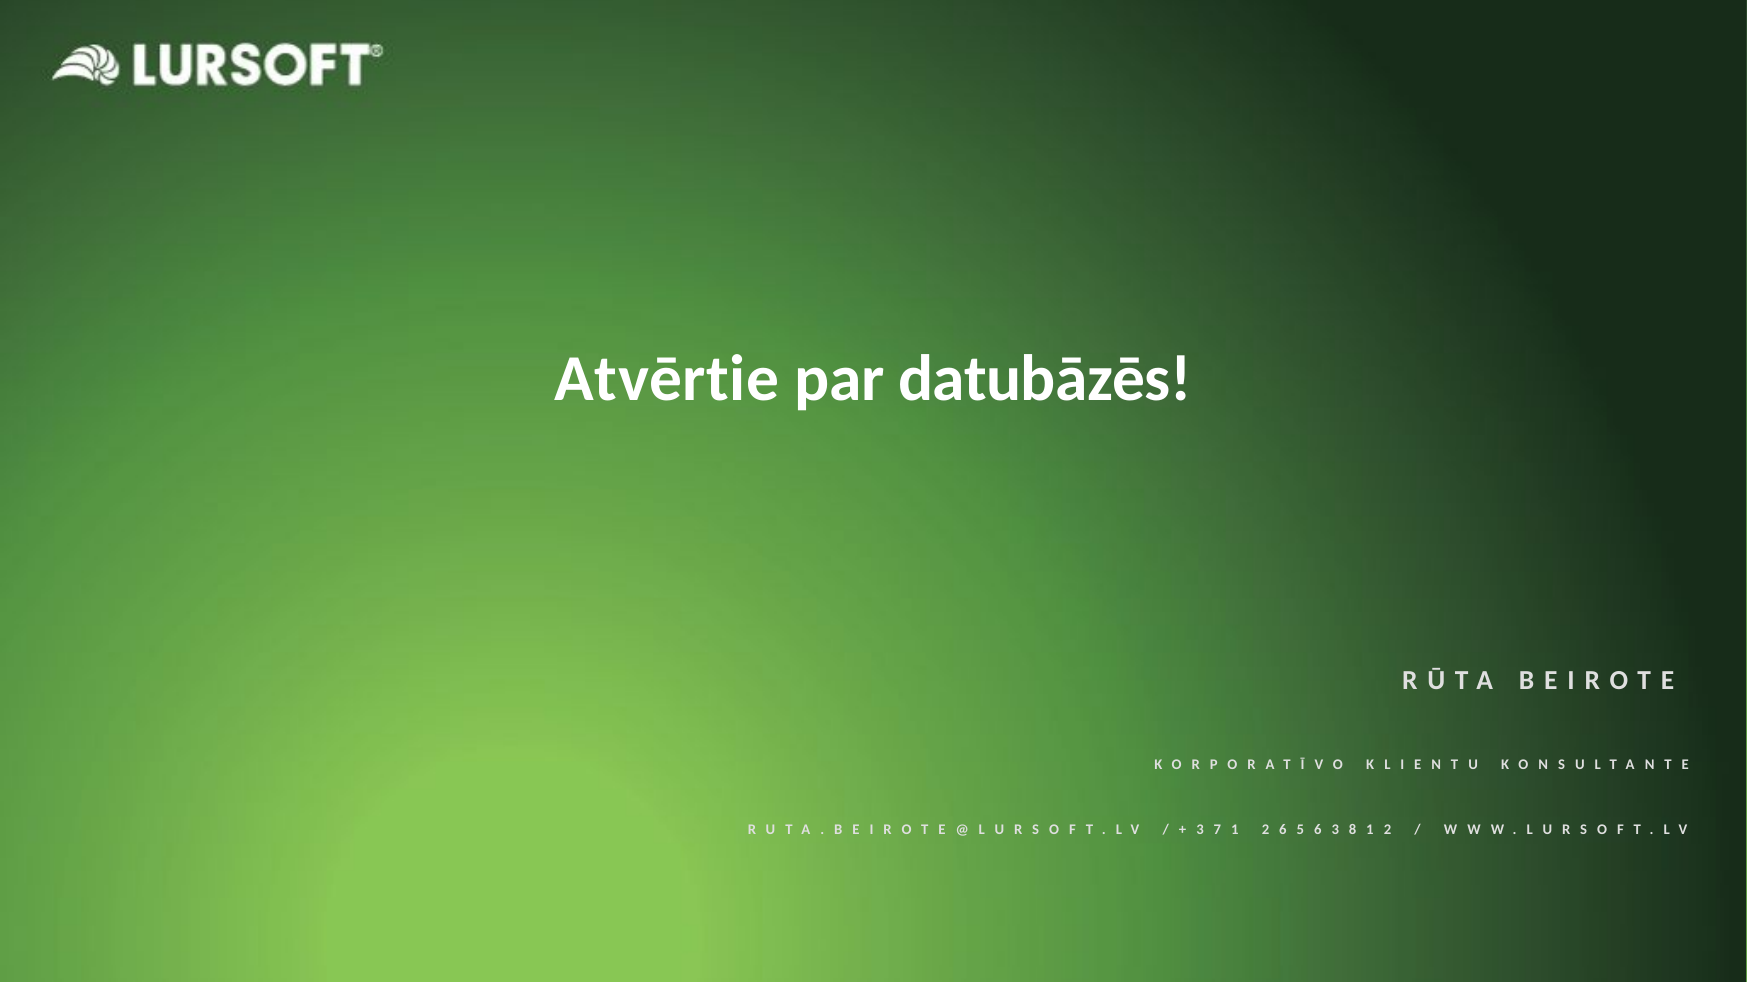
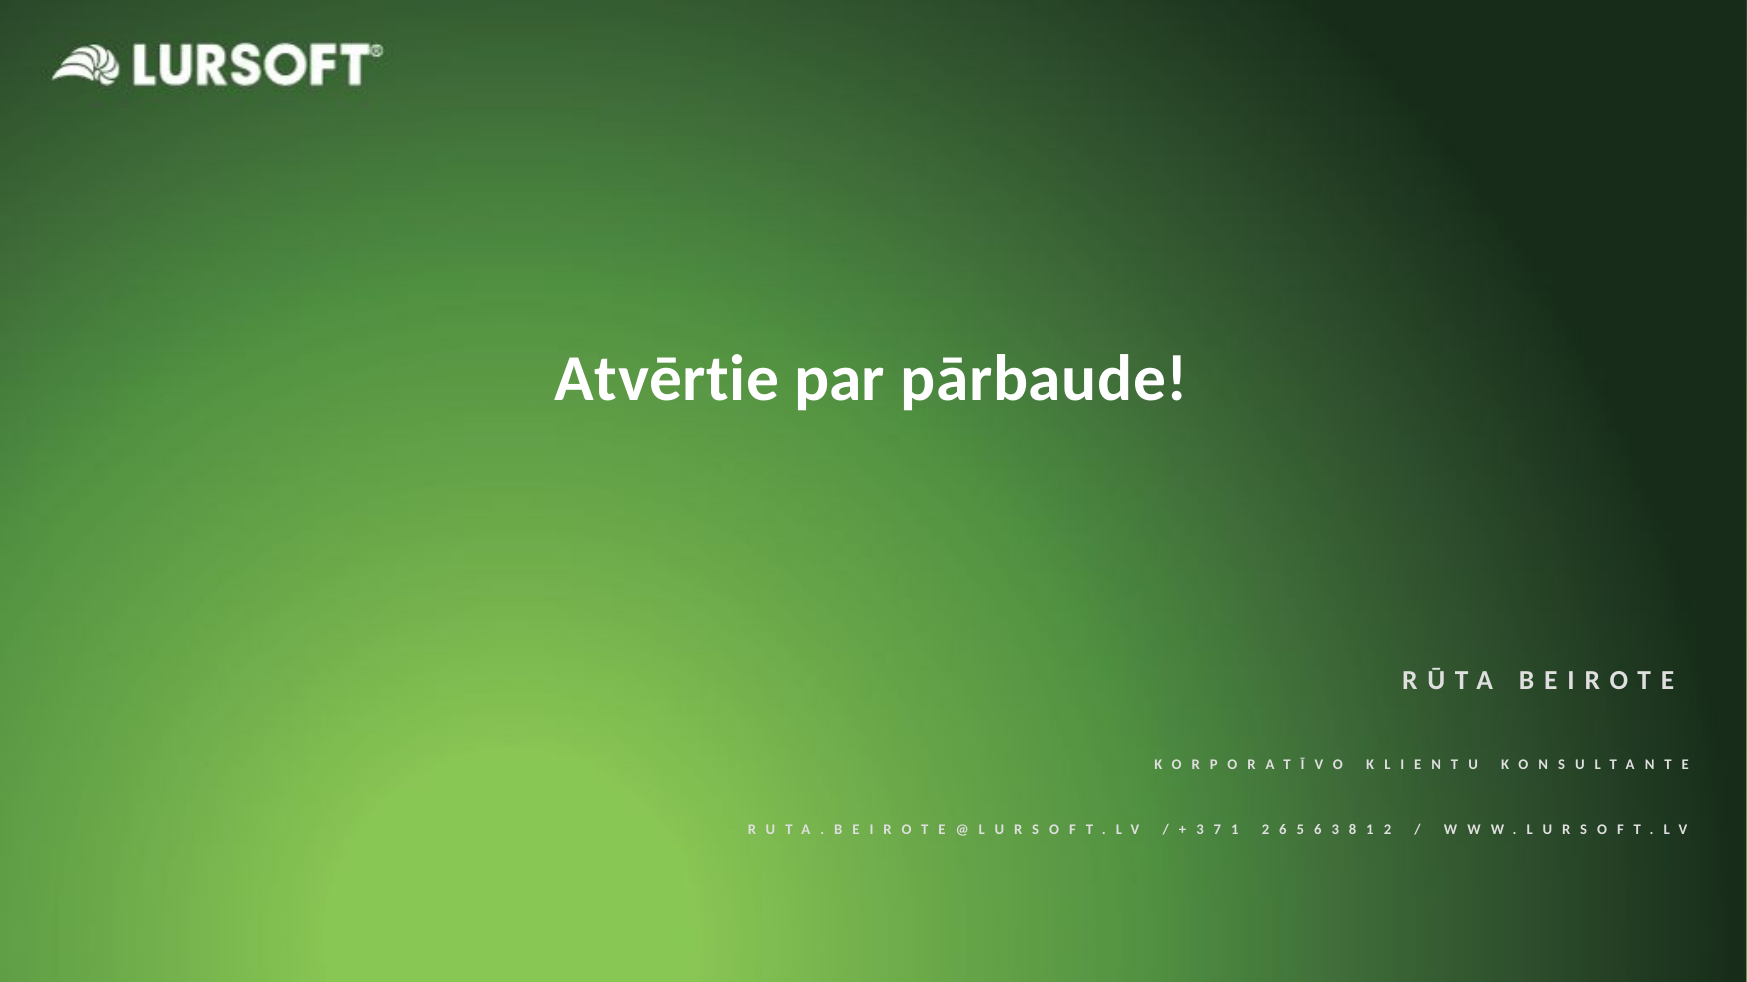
datubāzēs: datubāzēs -> pārbaude
